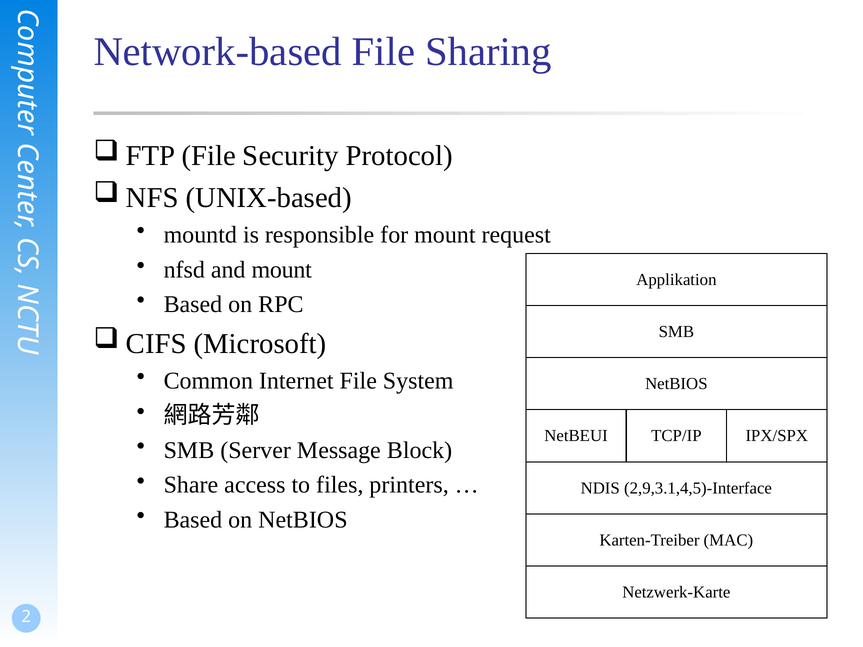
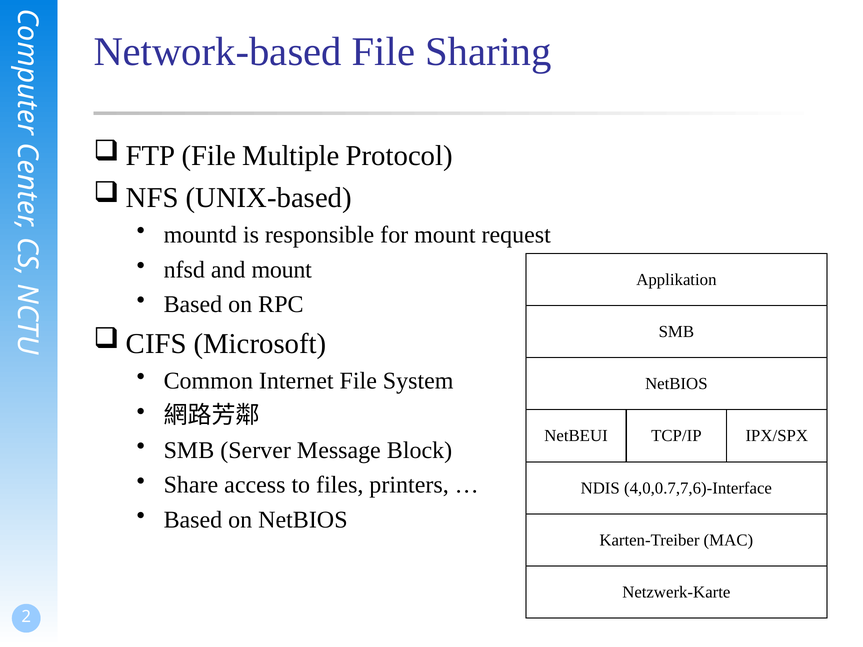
Security: Security -> Multiple
2,9,3.1,4,5)-Interface: 2,9,3.1,4,5)-Interface -> 4,0,0.7,7,6)-Interface
